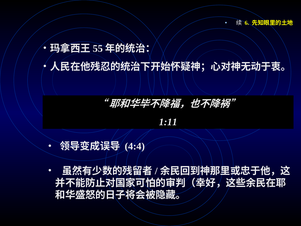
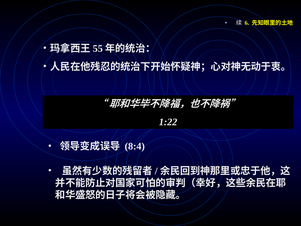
1:11: 1:11 -> 1:22
4:4: 4:4 -> 8:4
